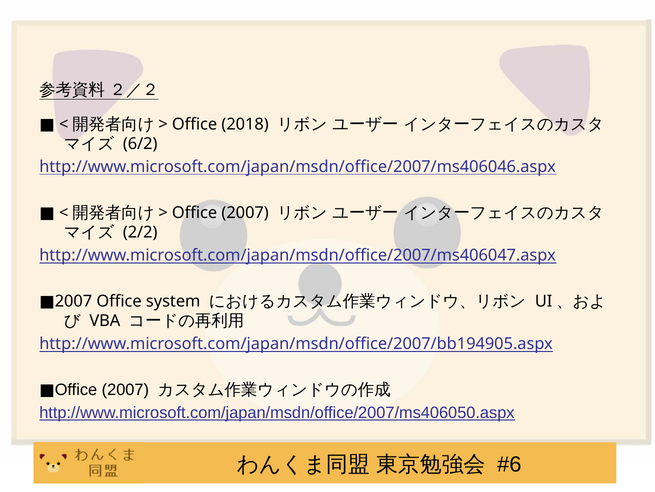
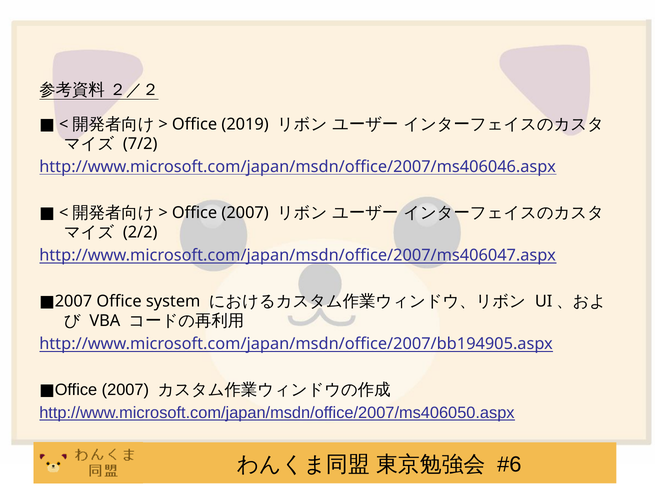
2018: 2018 -> 2019
6/2: 6/2 -> 7/2
